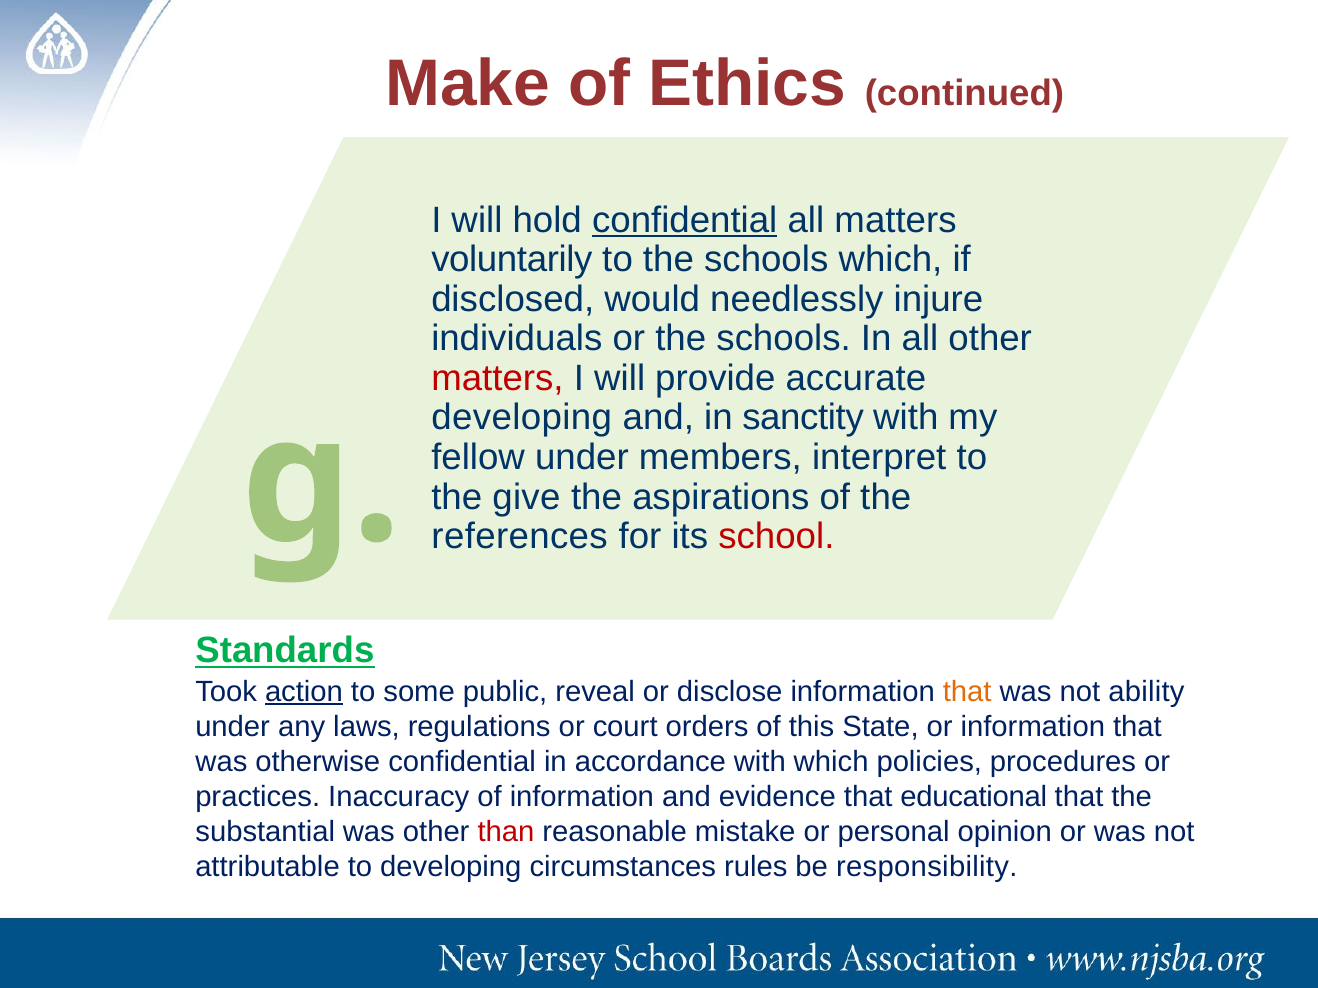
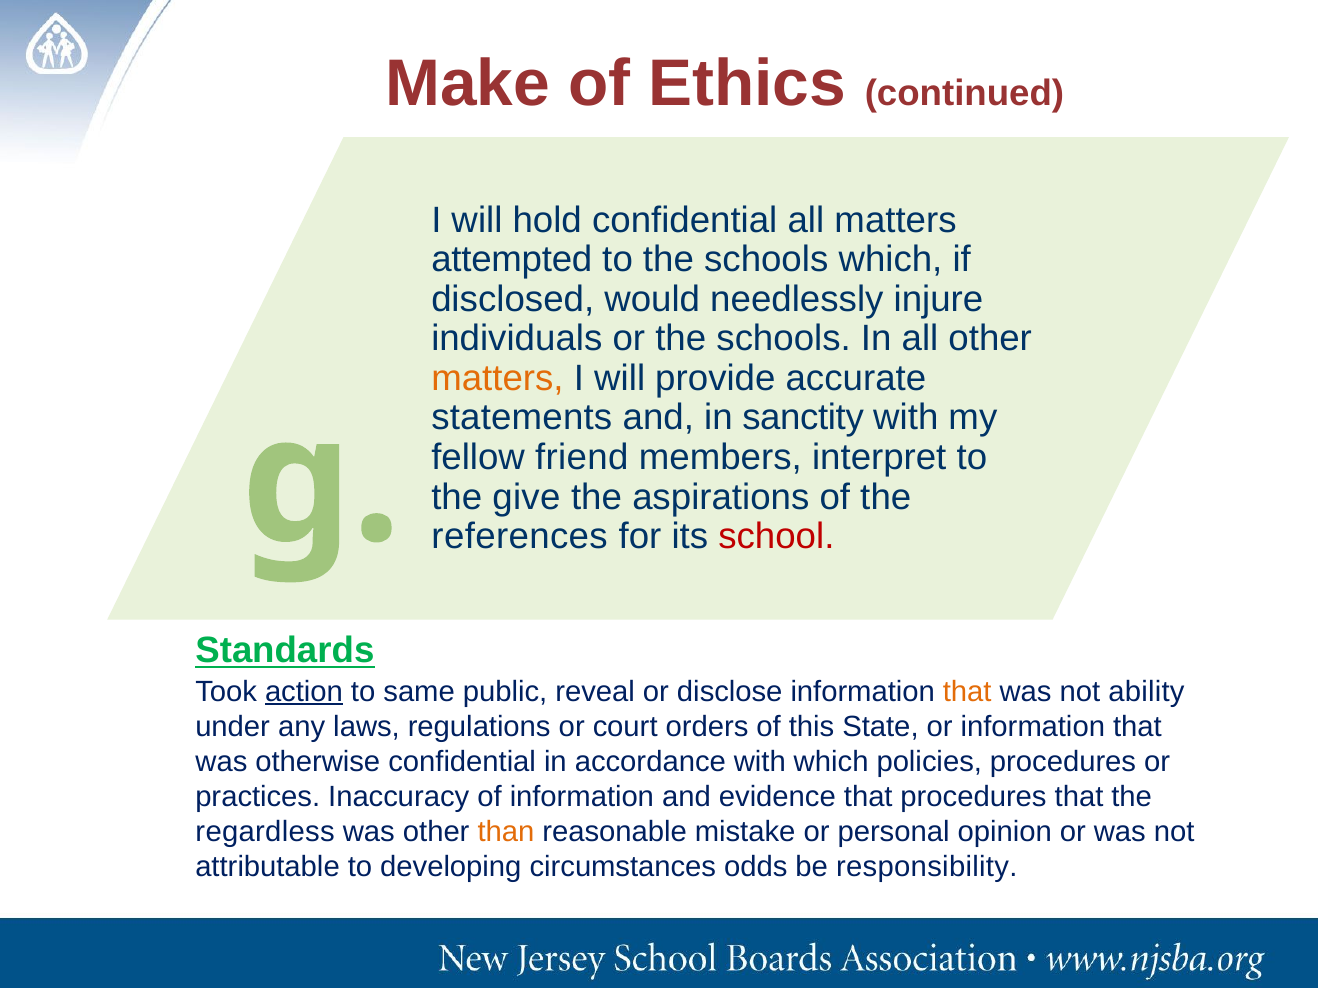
confidential at (685, 220) underline: present -> none
voluntarily: voluntarily -> attempted
matters at (497, 378) colour: red -> orange
developing at (522, 418): developing -> statements
fellow under: under -> friend
some: some -> same
that educational: educational -> procedures
substantial: substantial -> regardless
than colour: red -> orange
rules: rules -> odds
